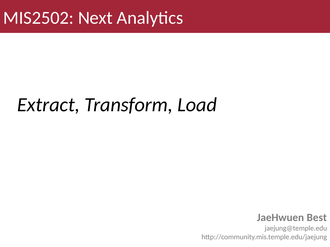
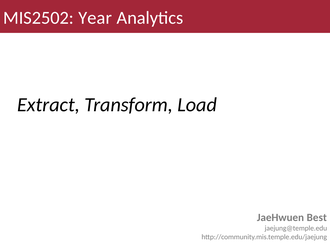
Next: Next -> Year
